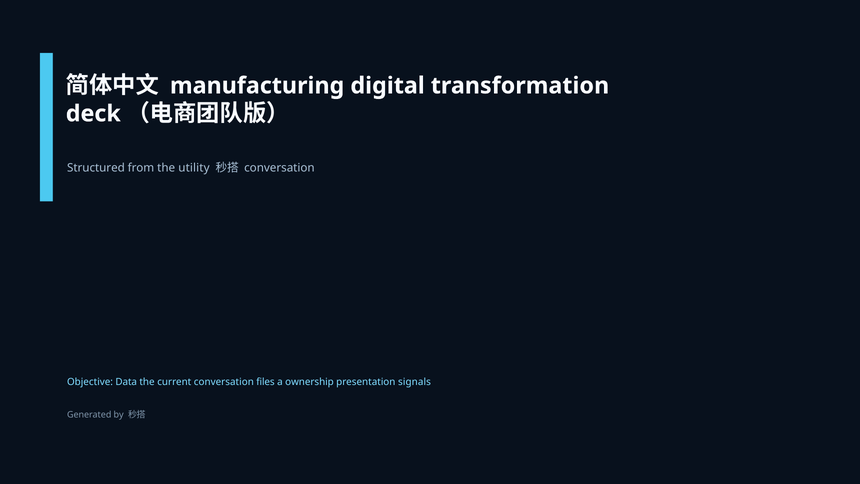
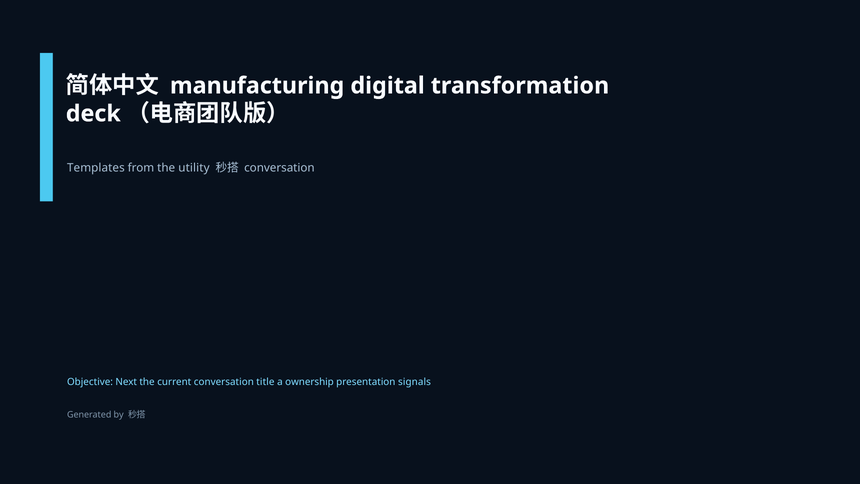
Structured: Structured -> Templates
Data: Data -> Next
files: files -> title
